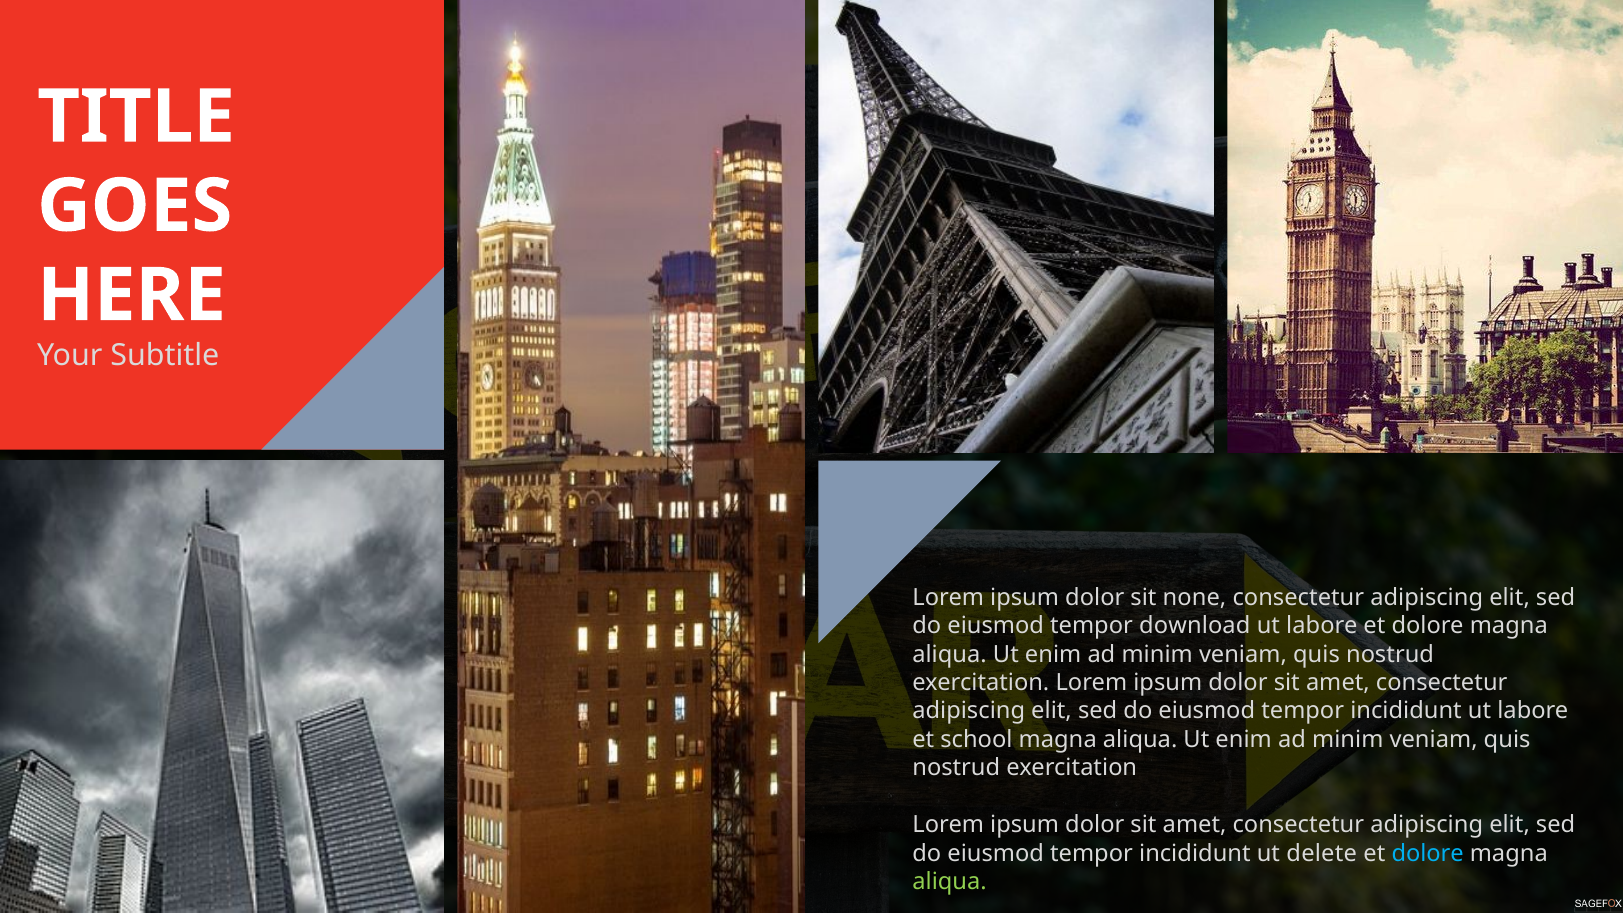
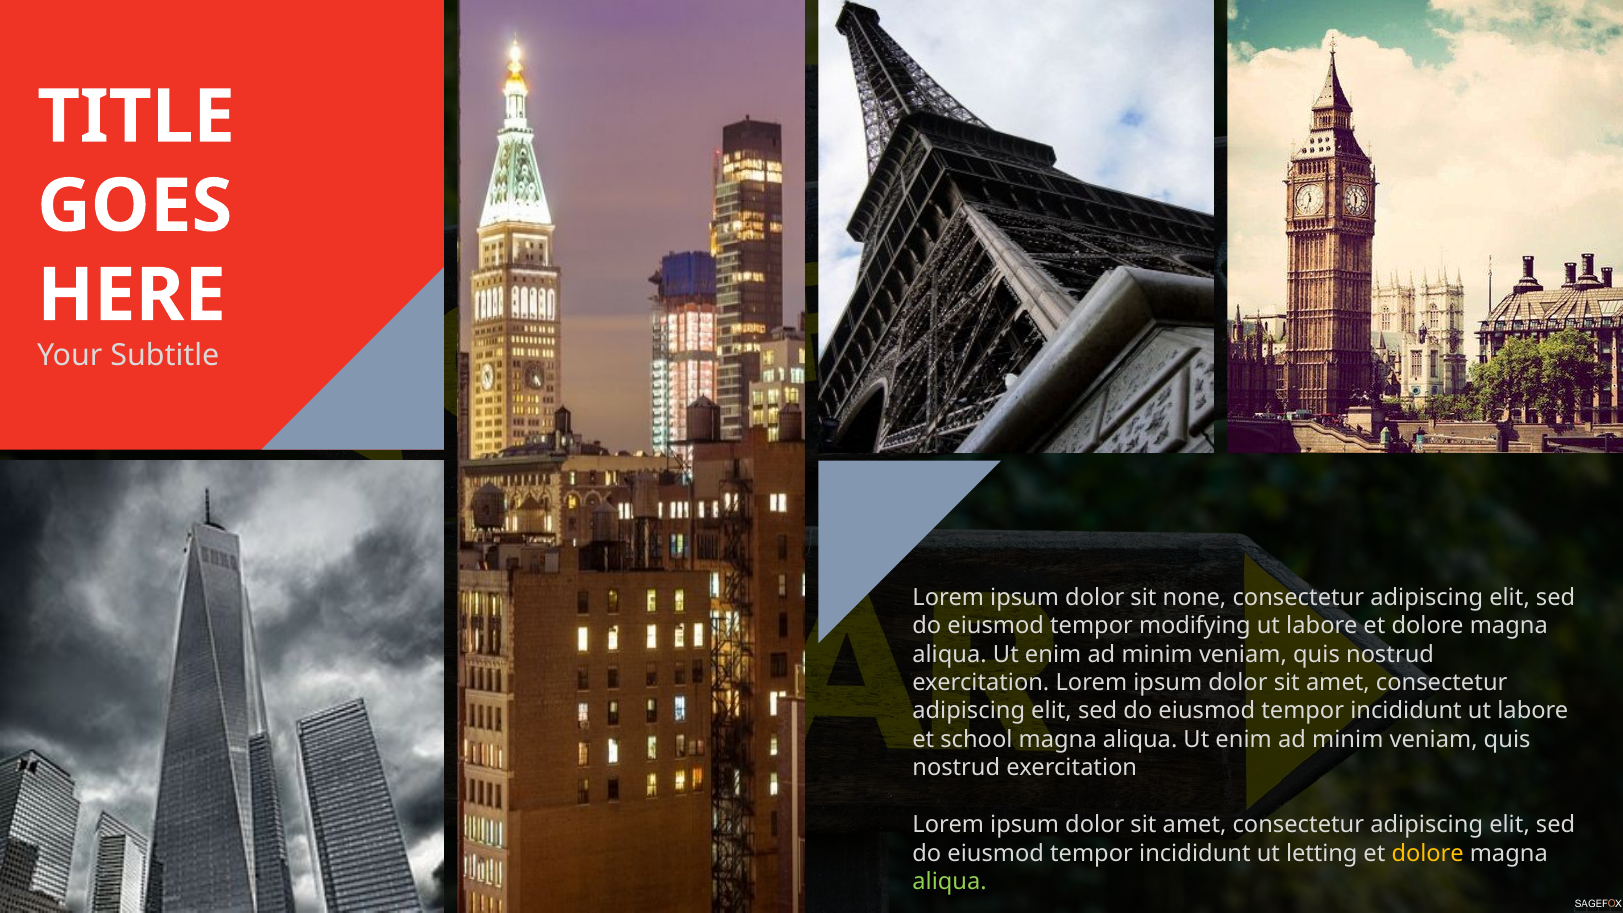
download: download -> modifying
delete: delete -> letting
dolore at (1428, 853) colour: light blue -> yellow
